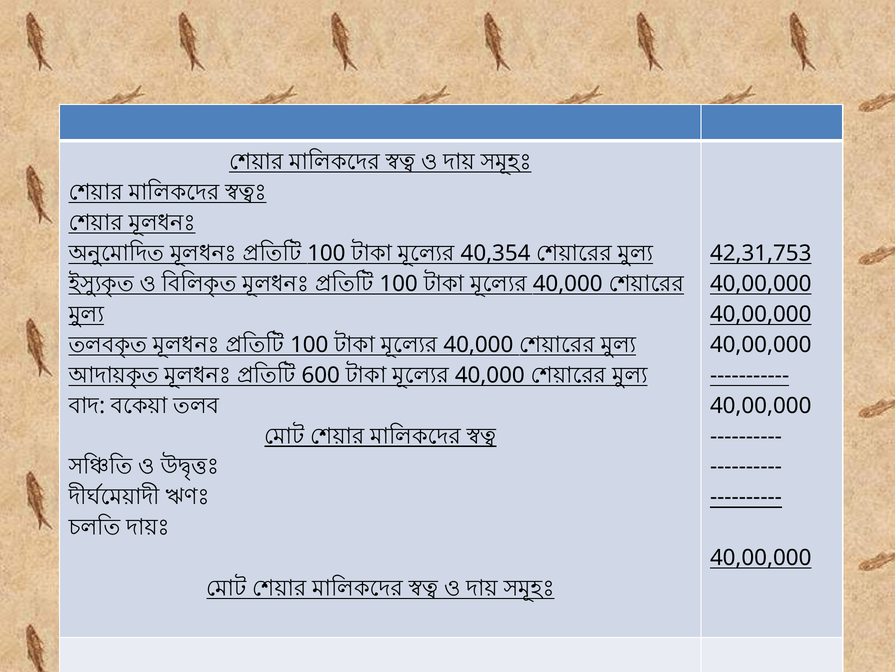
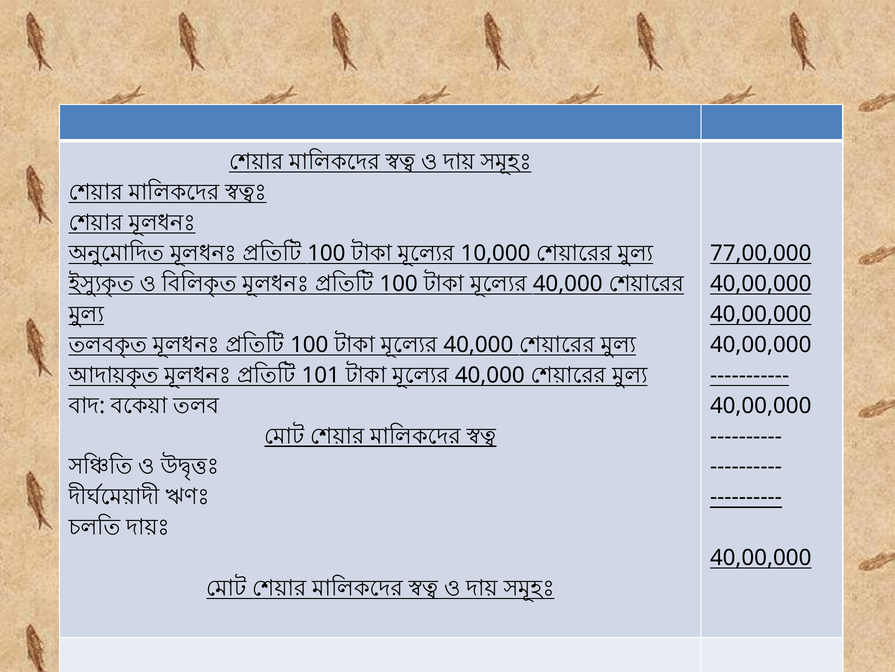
40,354: 40,354 -> 10,000
42,31,753: 42,31,753 -> 77,00,000
600: 600 -> 101
